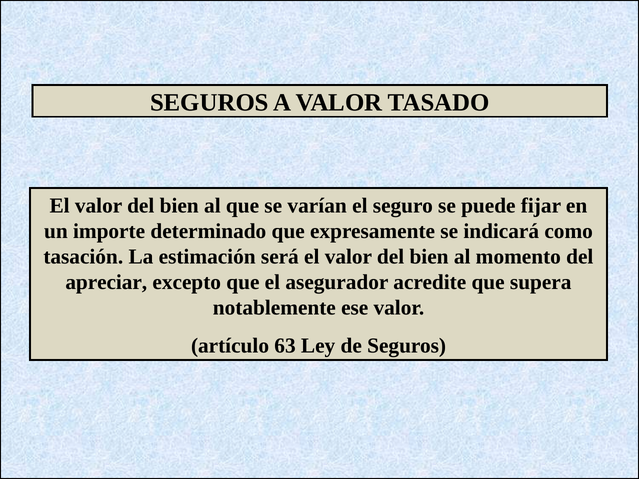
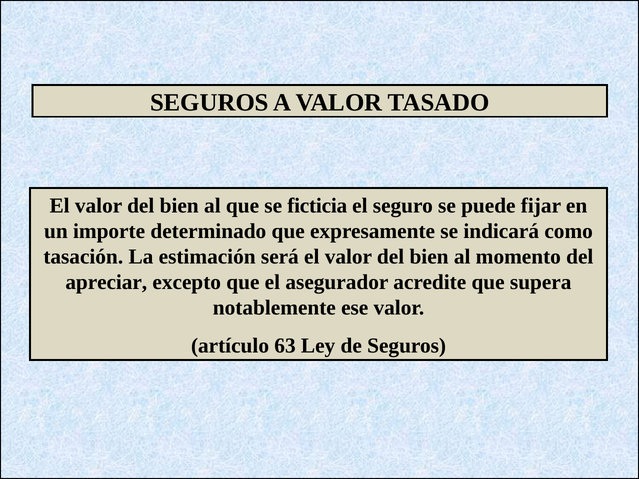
varían: varían -> ficticia
